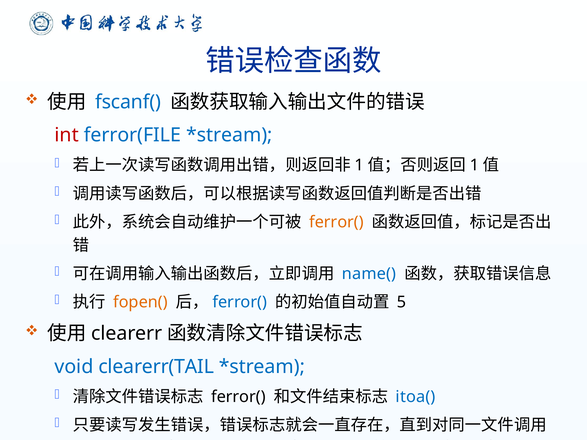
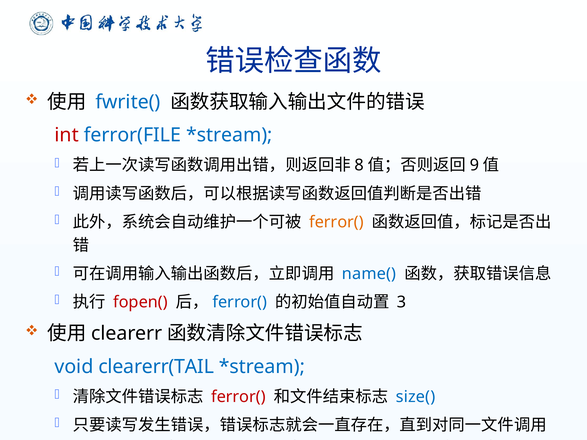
fscanf(: fscanf( -> fwrite(
1 at (359, 165): 1 -> 8
1 at (474, 165): 1 -> 9
fopen( colour: orange -> red
5: 5 -> 3
ferror( at (238, 397) colour: black -> red
itoa(: itoa( -> size(
